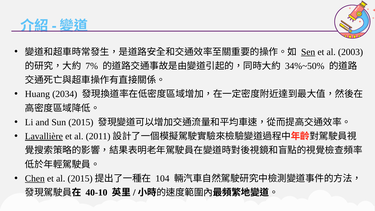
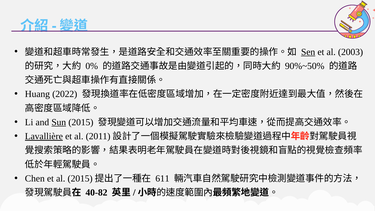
7%: 7% -> 0%
34%~50%: 34%~50% -> 90%~50%
2034: 2034 -> 2022
Sun underline: none -> present
Chen underline: present -> none
104: 104 -> 611
40-10: 40-10 -> 40-82
